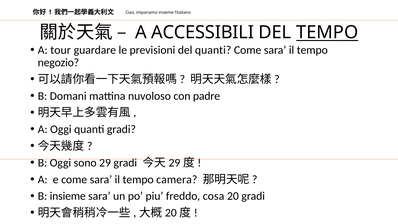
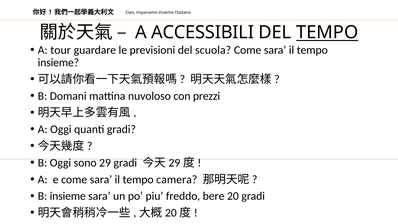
del quanti: quanti -> scuola
negozio at (58, 63): negozio -> insieme
padre: padre -> prezzi
cosa: cosa -> bere
